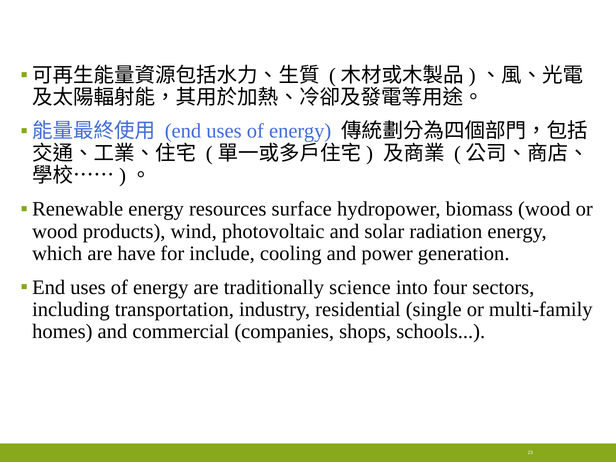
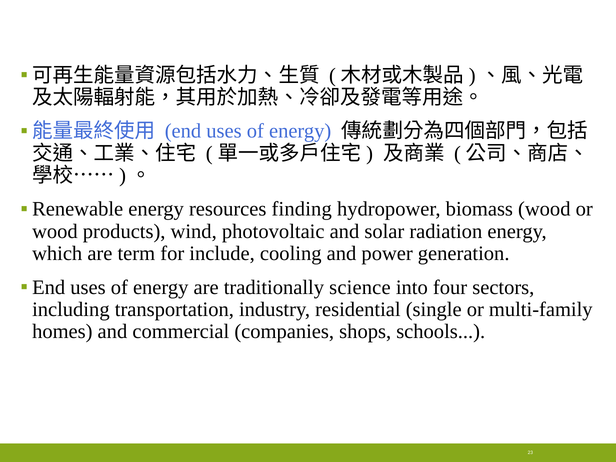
surface: surface -> finding
have: have -> term
